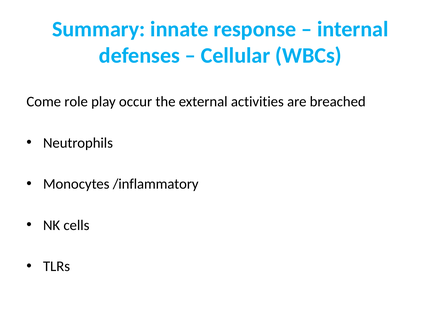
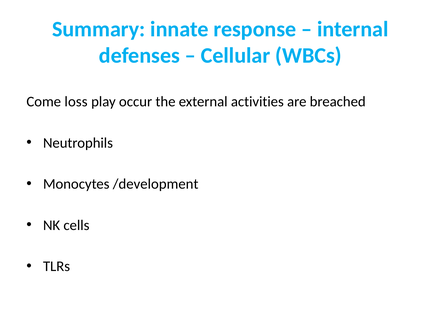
role: role -> loss
/inflammatory: /inflammatory -> /development
